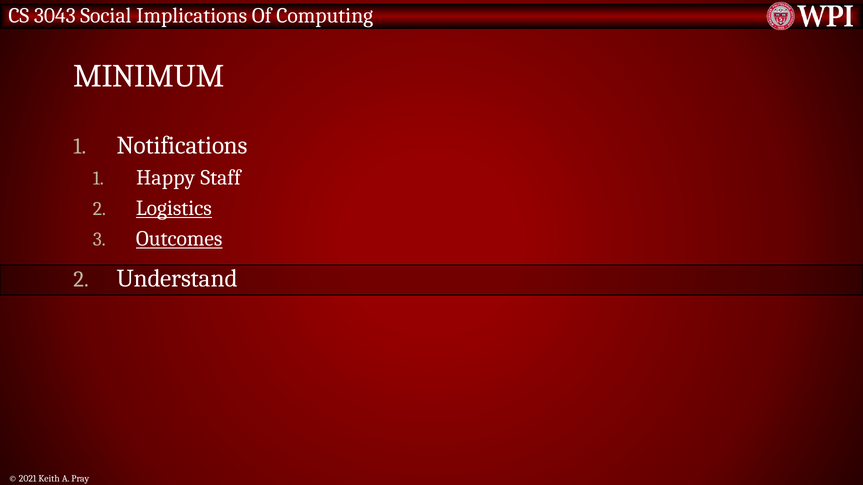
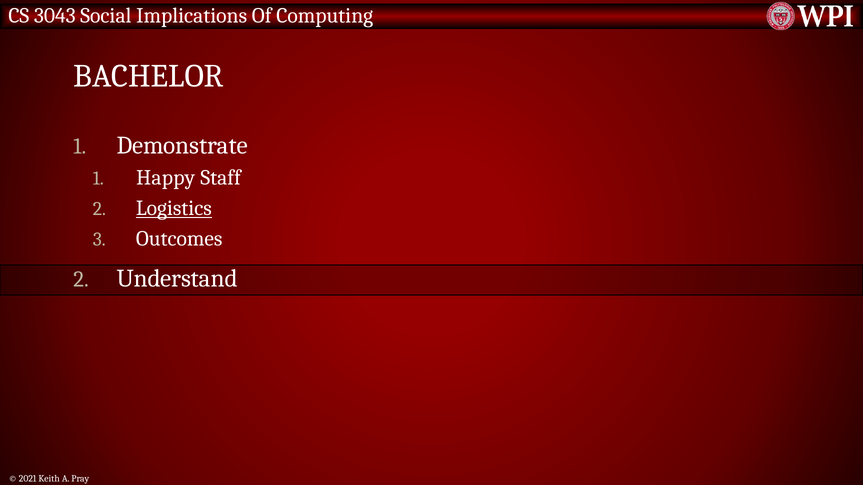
MINIMUM: MINIMUM -> BACHELOR
Notifications: Notifications -> Demonstrate
Outcomes underline: present -> none
